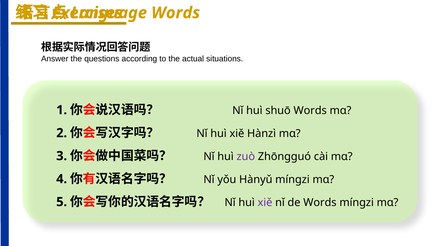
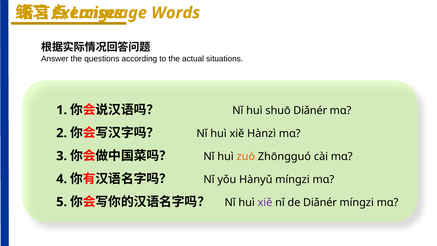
shuō Words: Words -> Diǎnér
zuò colour: purple -> orange
de Words: Words -> Diǎnér
